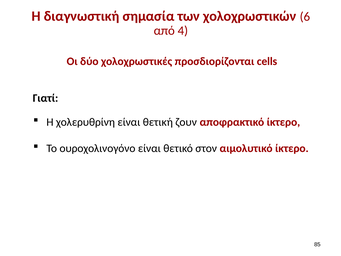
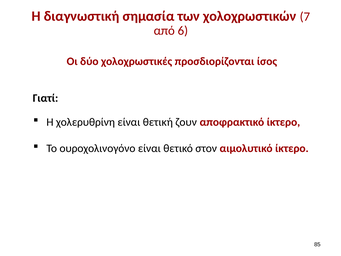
6: 6 -> 7
4: 4 -> 6
cells: cells -> ίσος
